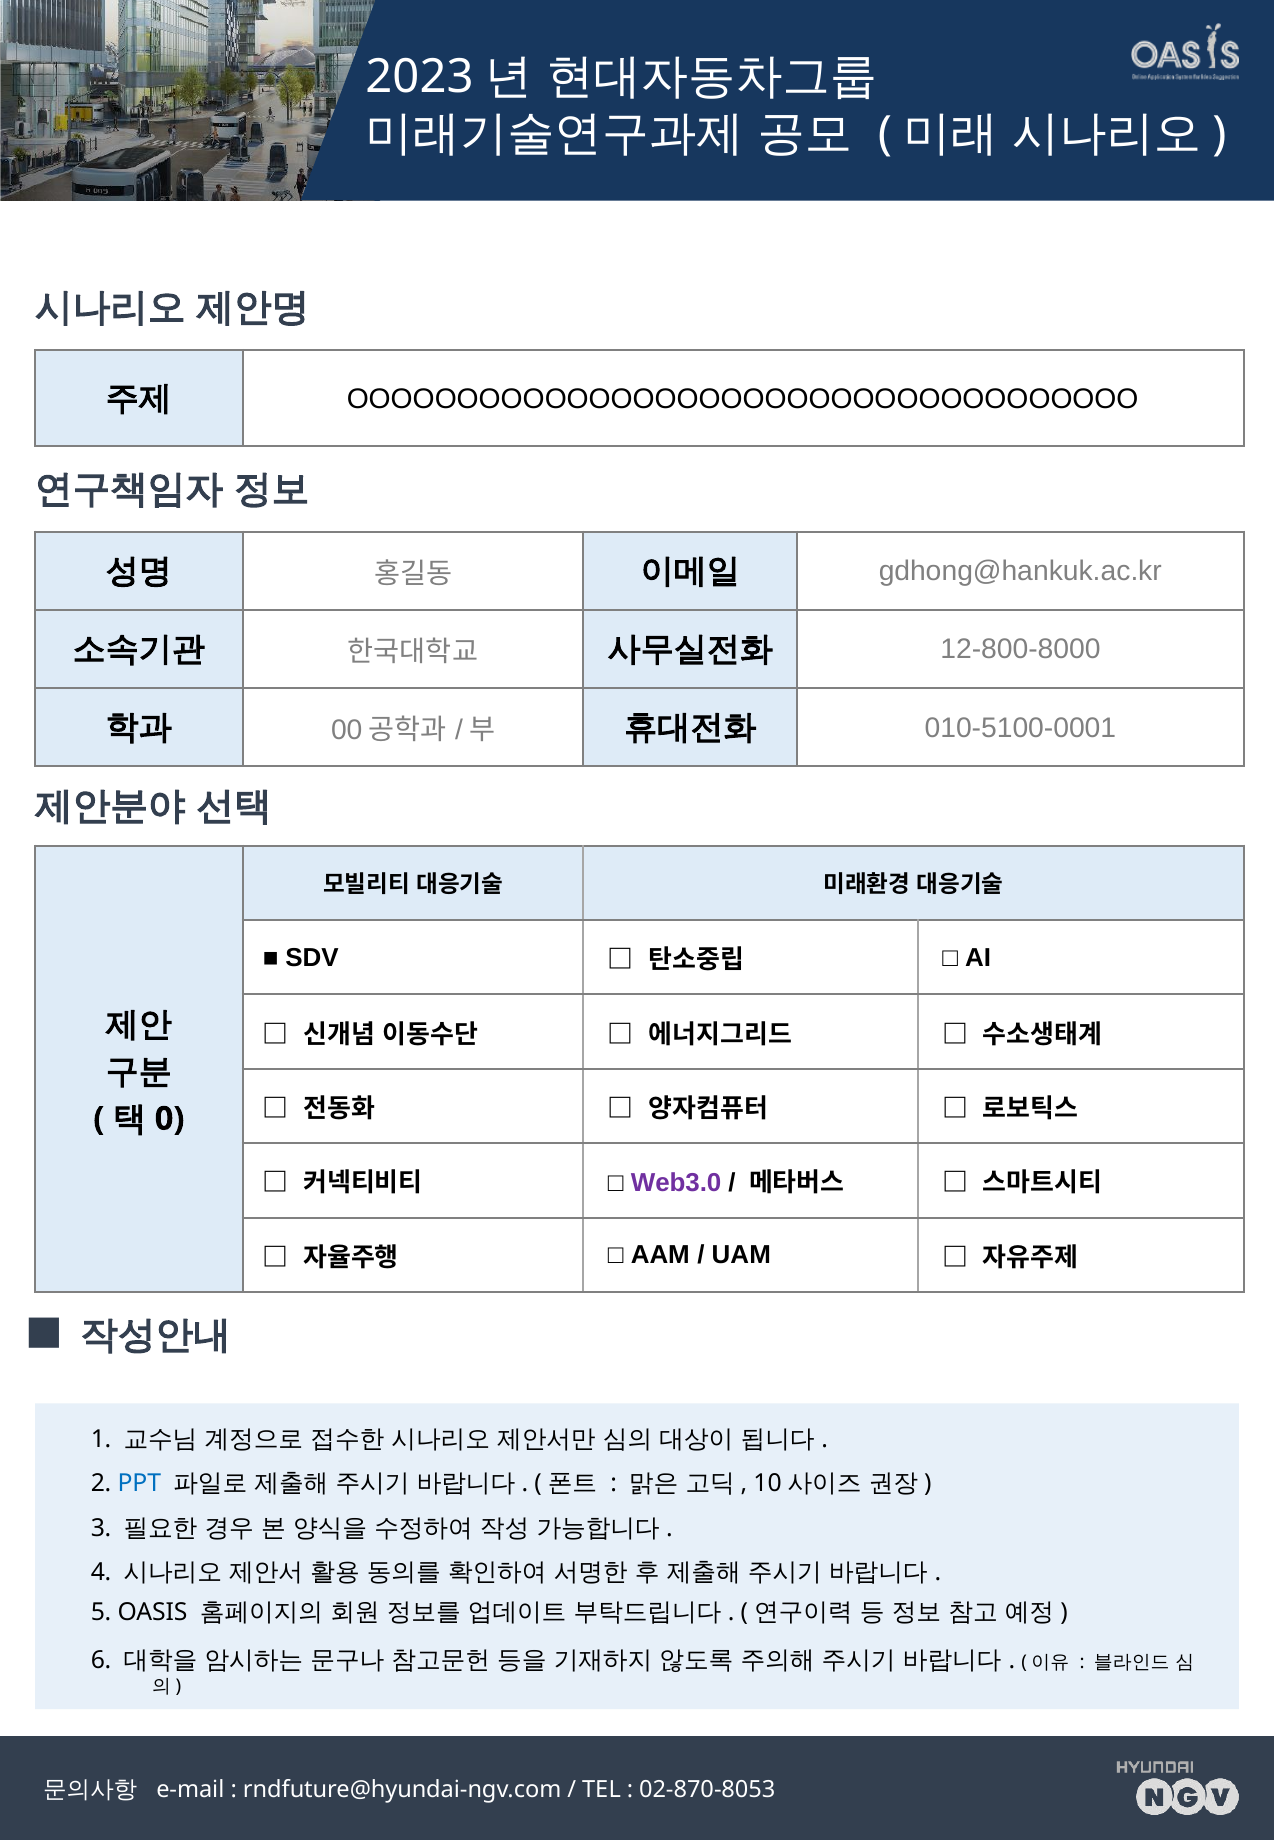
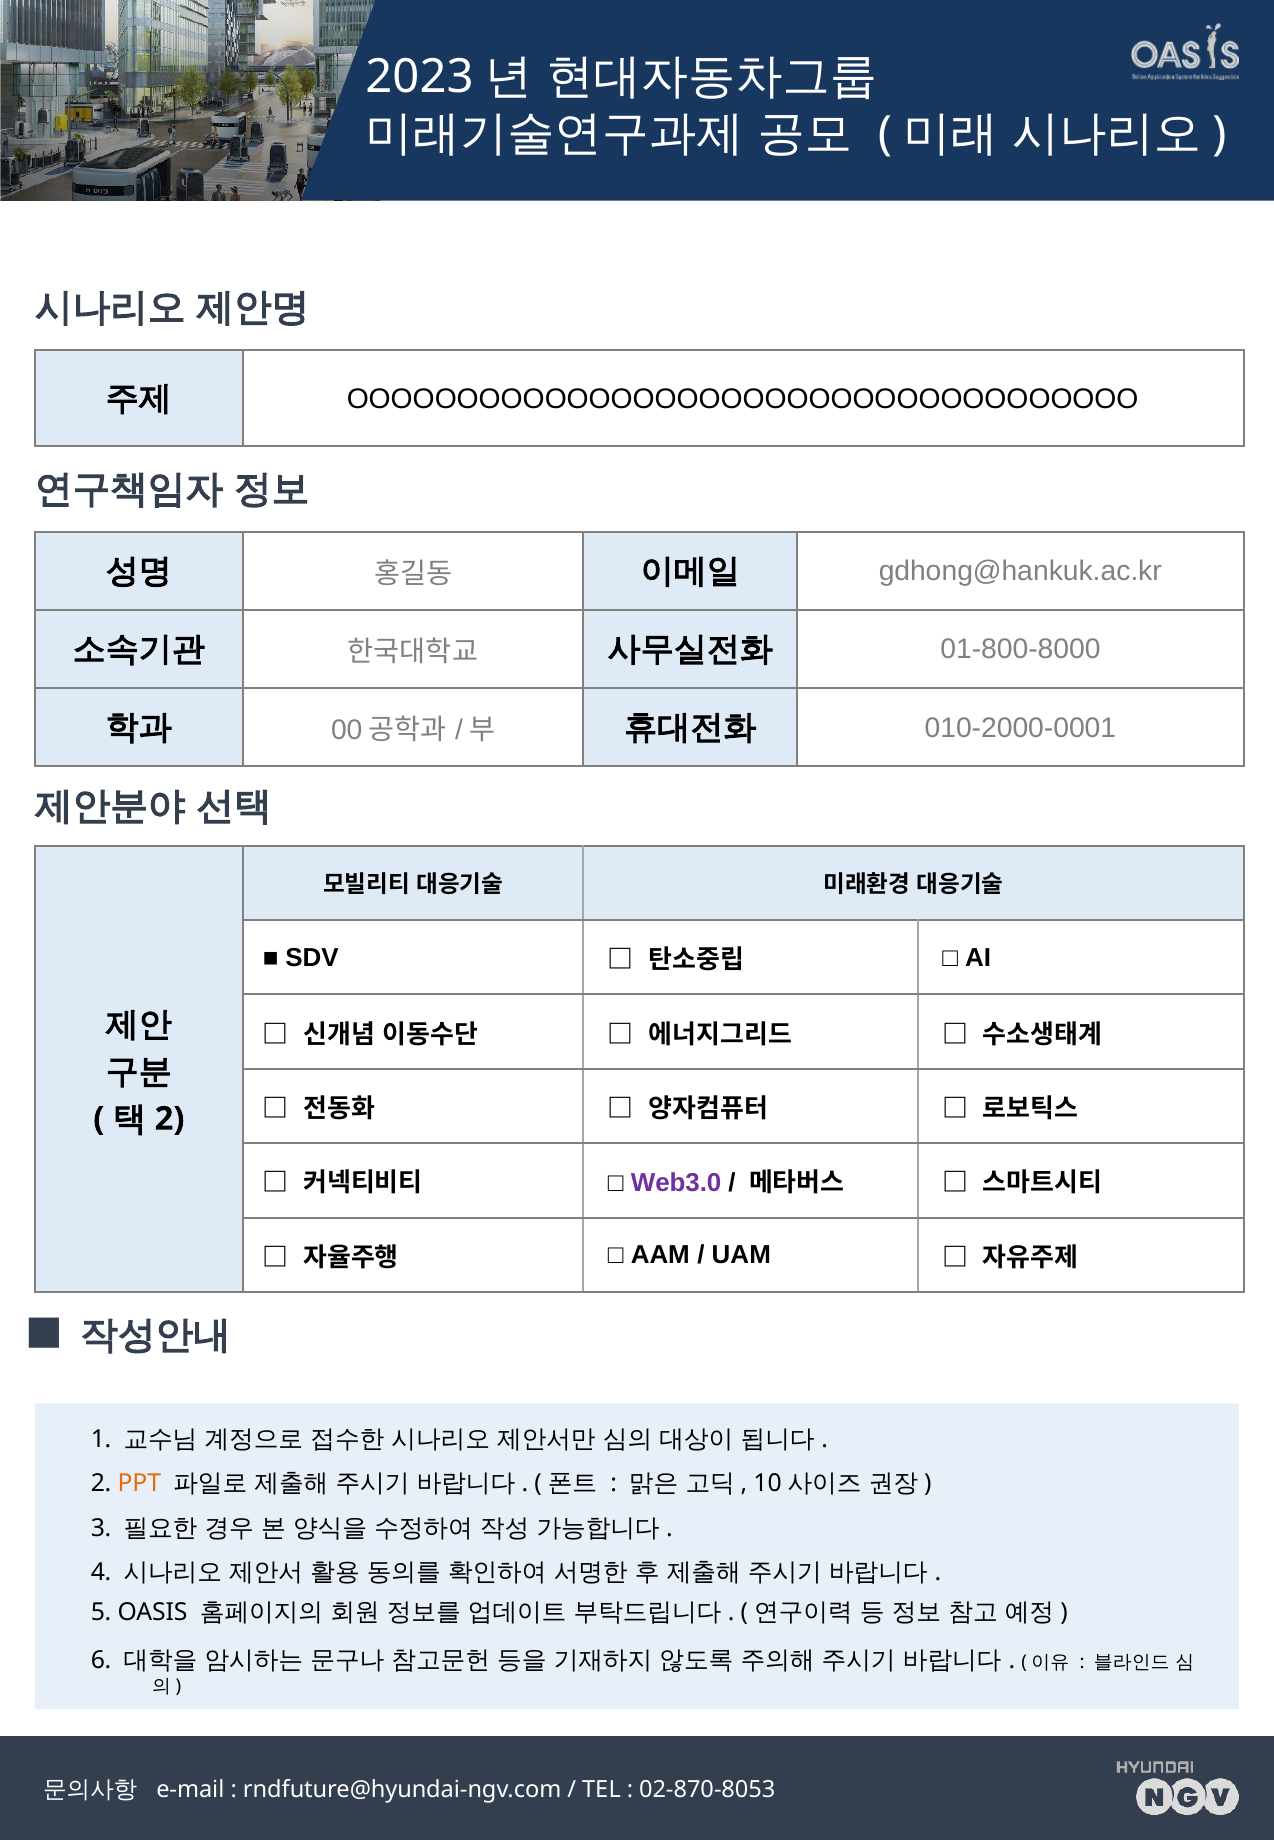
12-800-8000: 12-800-8000 -> 01-800-8000
010-5100-0001: 010-5100-0001 -> 010-2000-0001
0 at (170, 1119): 0 -> 2
PPT colour: blue -> orange
